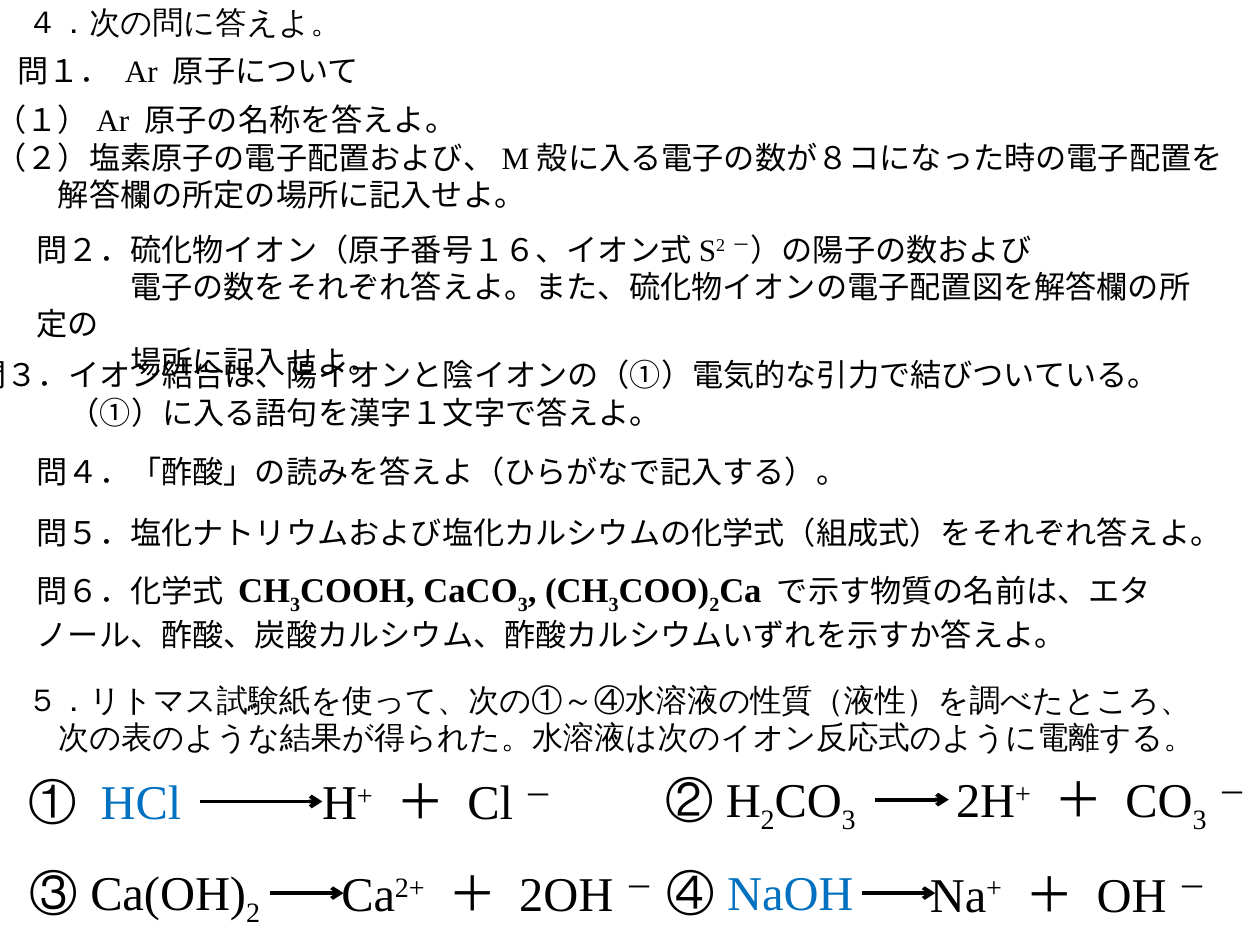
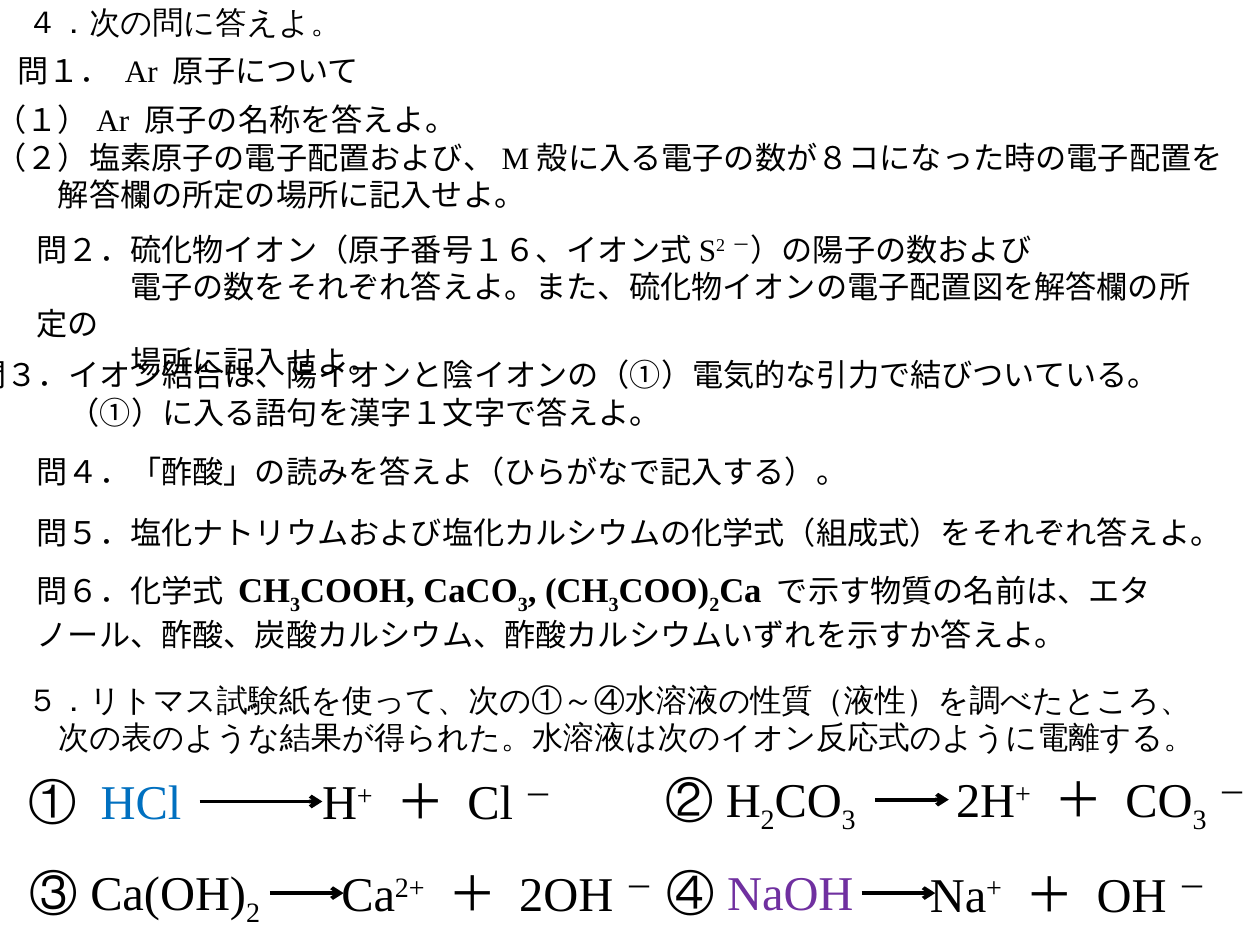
NaOH colour: blue -> purple
